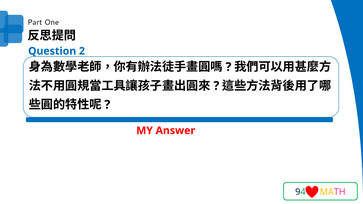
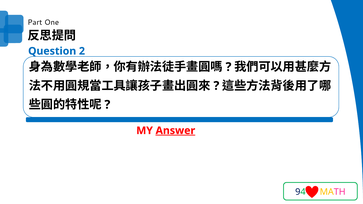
Answer underline: none -> present
